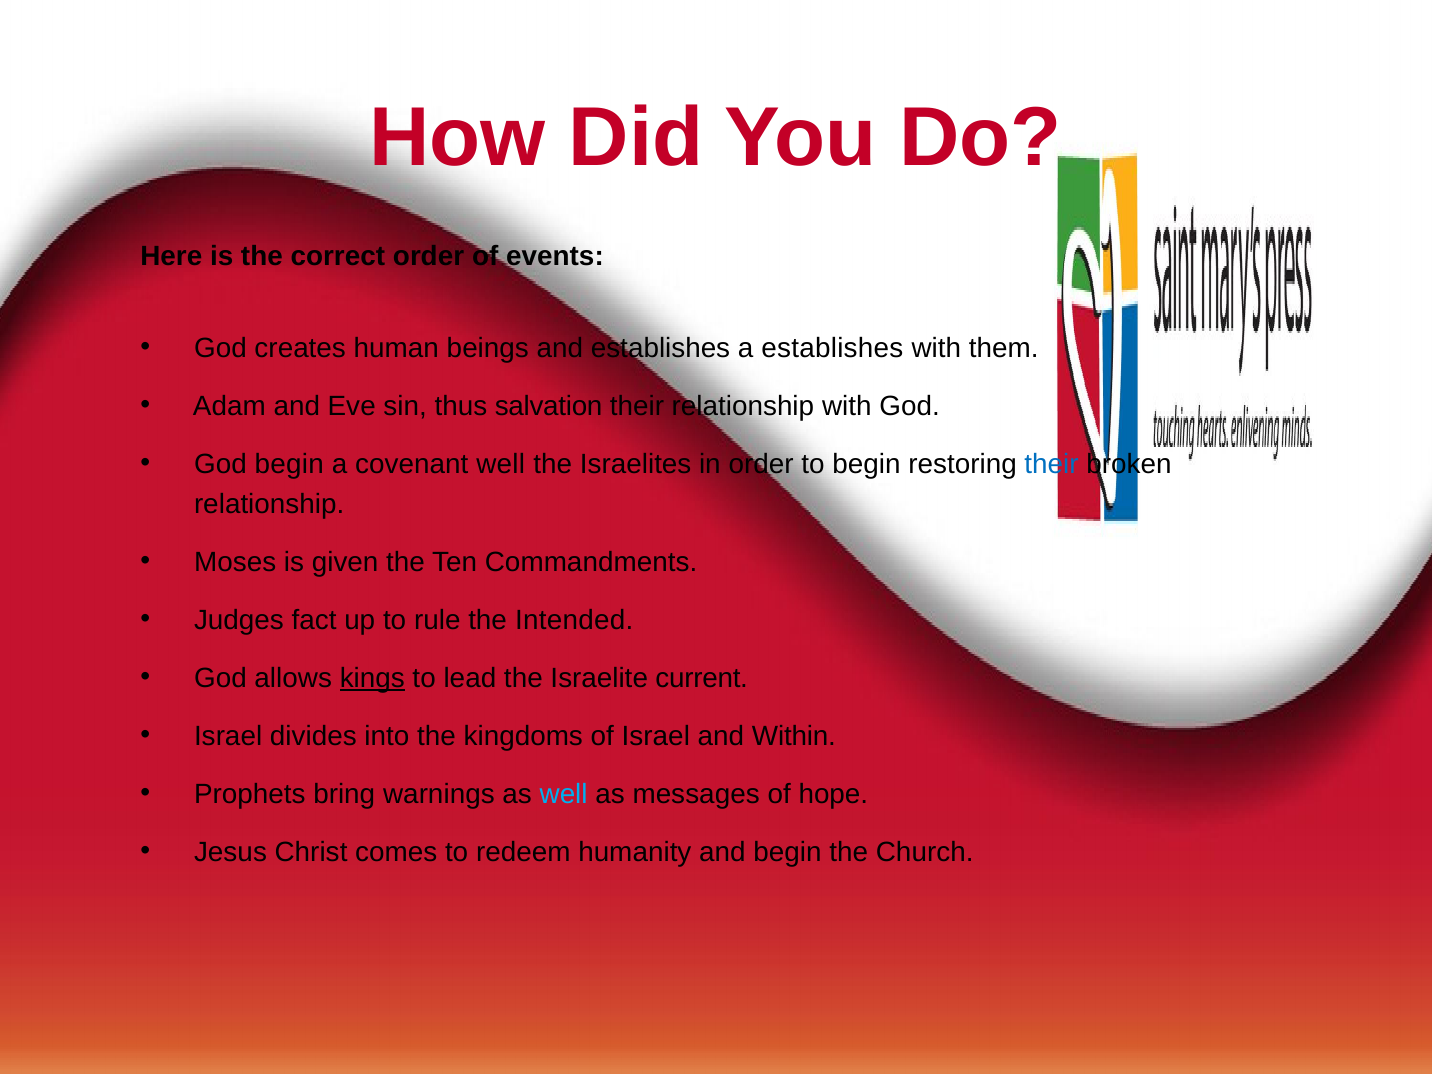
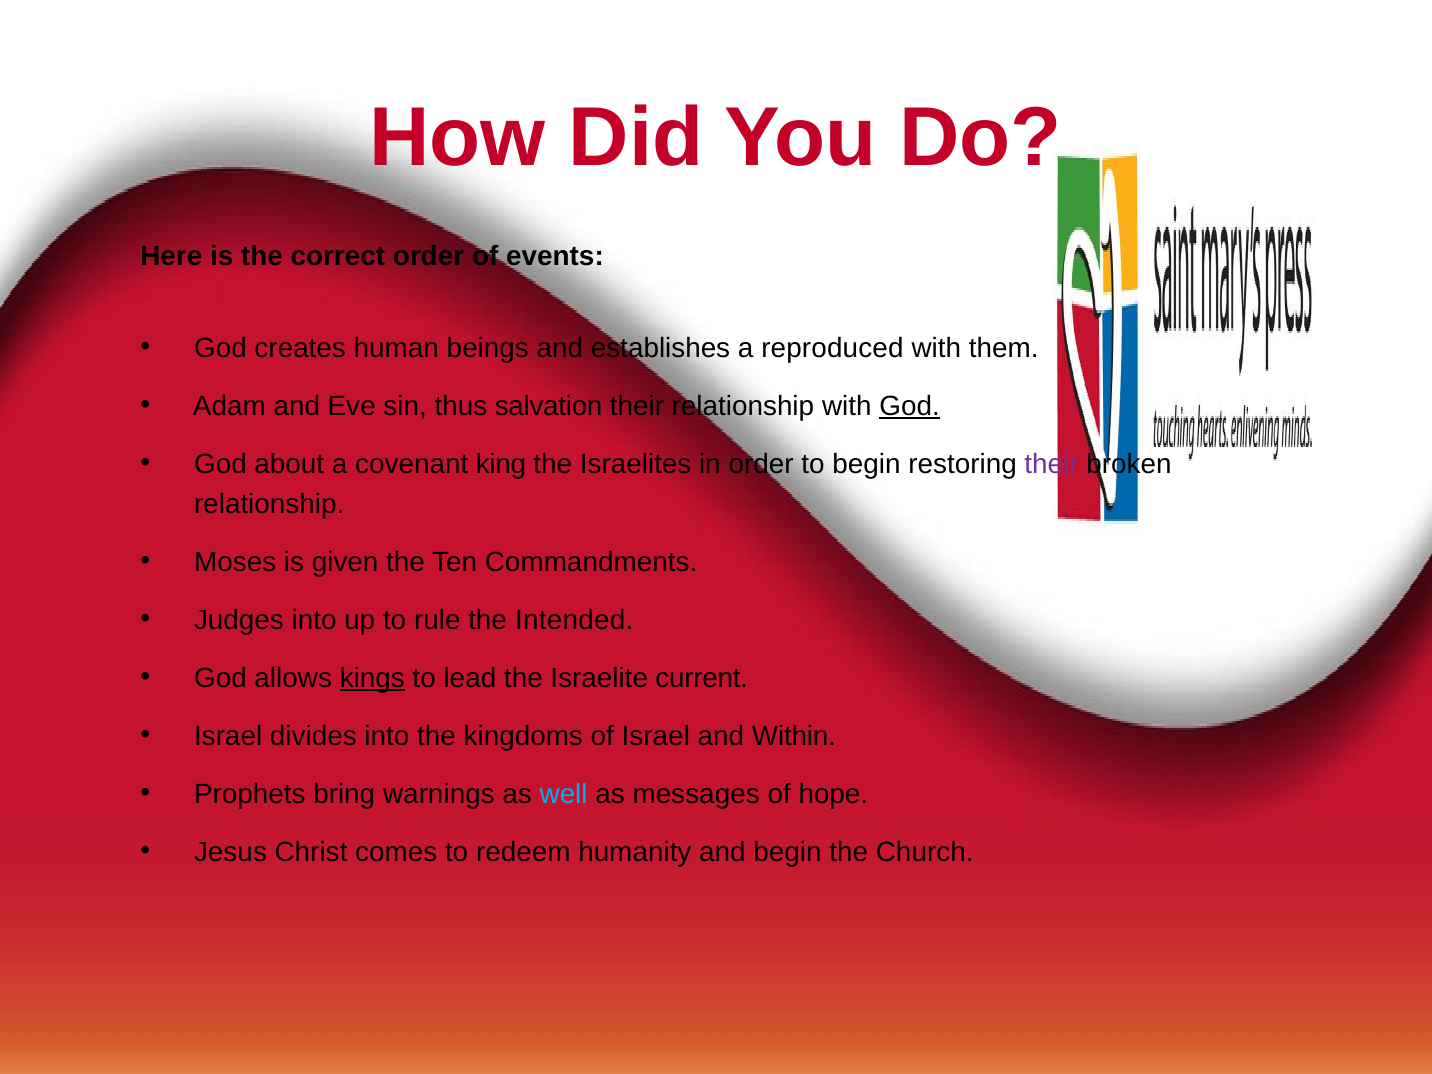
a establishes: establishes -> reproduced
God at (910, 406) underline: none -> present
God begin: begin -> about
covenant well: well -> king
their at (1052, 464) colour: blue -> purple
Judges fact: fact -> into
